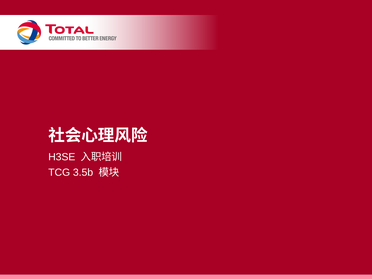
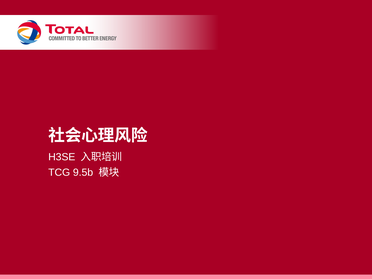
3.5b: 3.5b -> 9.5b
